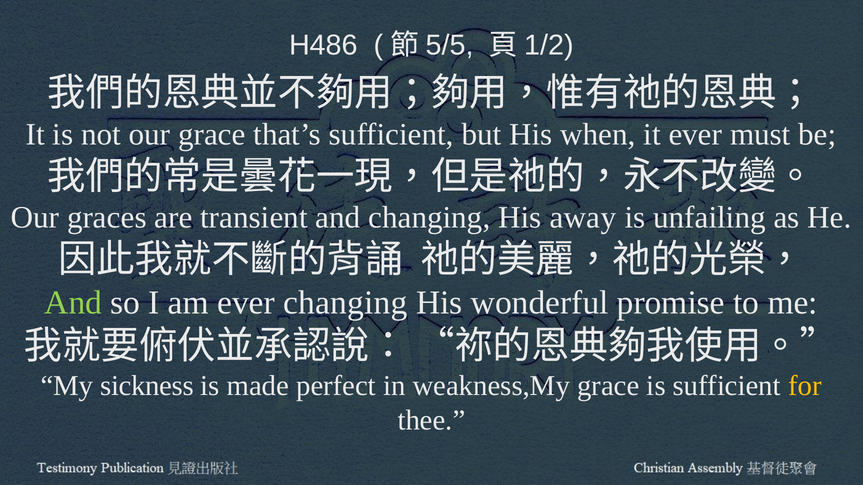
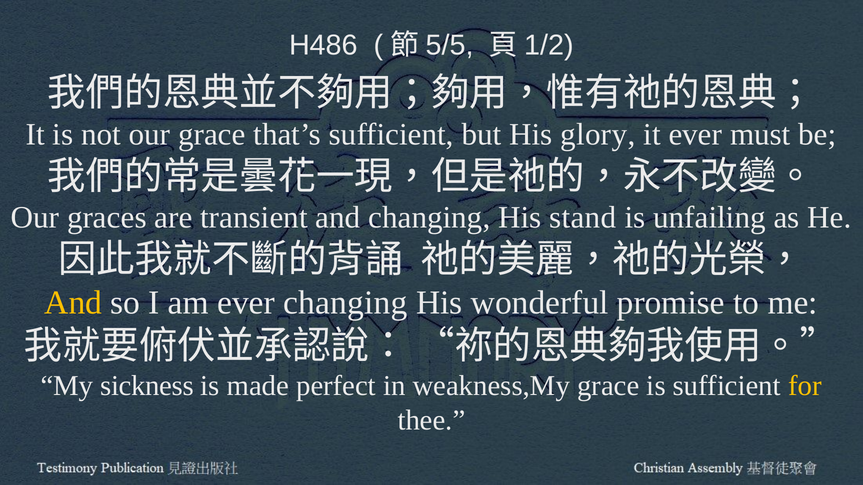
when: when -> glory
away: away -> stand
And at (73, 303) colour: light green -> yellow
